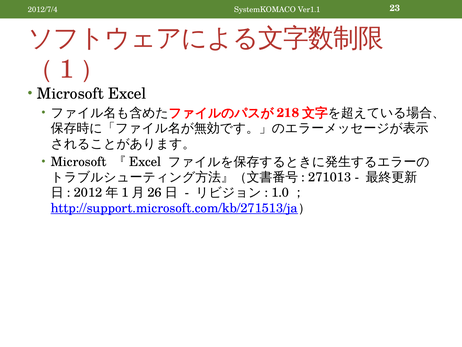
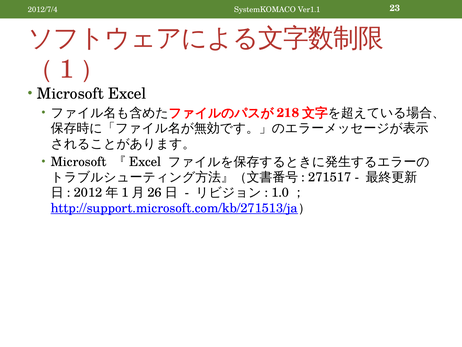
271013: 271013 -> 271517
